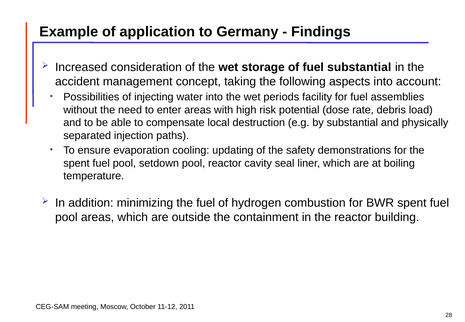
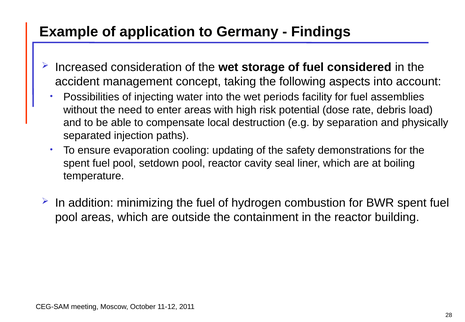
fuel substantial: substantial -> considered
by substantial: substantial -> separation
